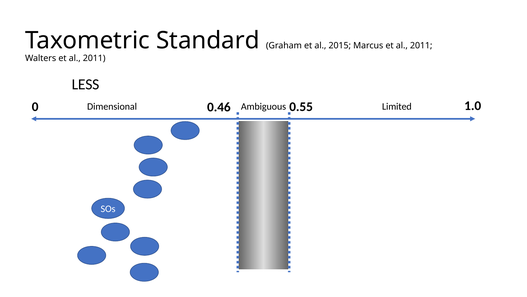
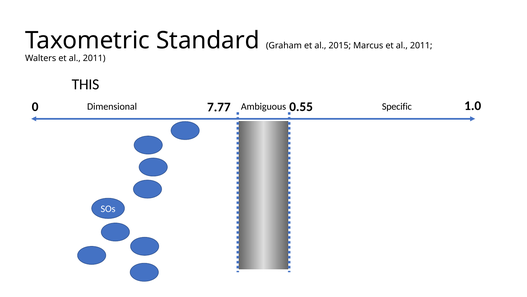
LESS: LESS -> THIS
0.46: 0.46 -> 7.77
Limited: Limited -> Specific
